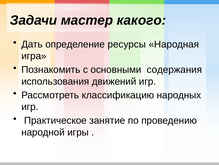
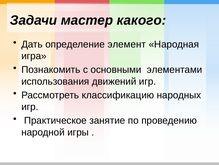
ресурсы: ресурсы -> элемент
содержания: содержания -> элементами
